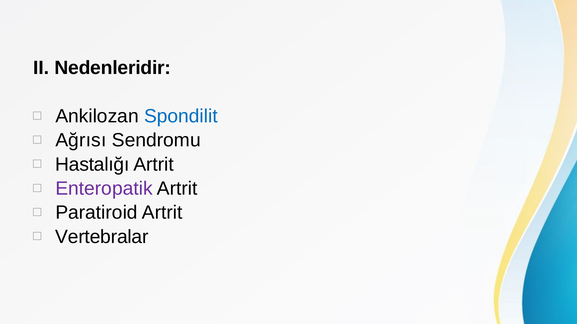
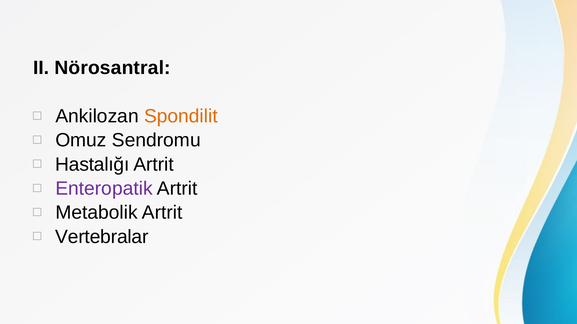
Nedenleridir: Nedenleridir -> Nörosantral
Spondilit colour: blue -> orange
Ağrısı: Ağrısı -> Omuz
Paratiroid: Paratiroid -> Metabolik
